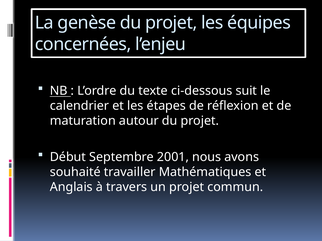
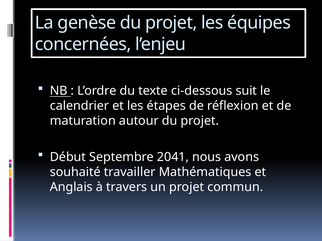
2001: 2001 -> 2041
